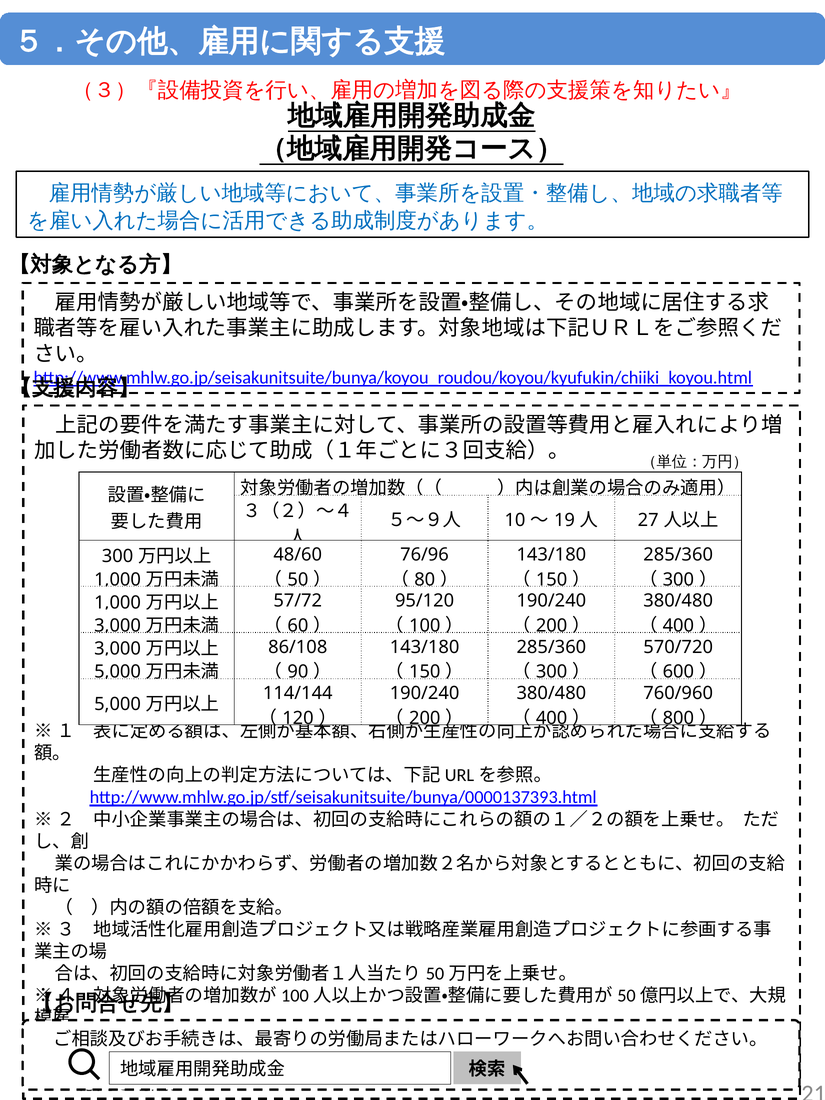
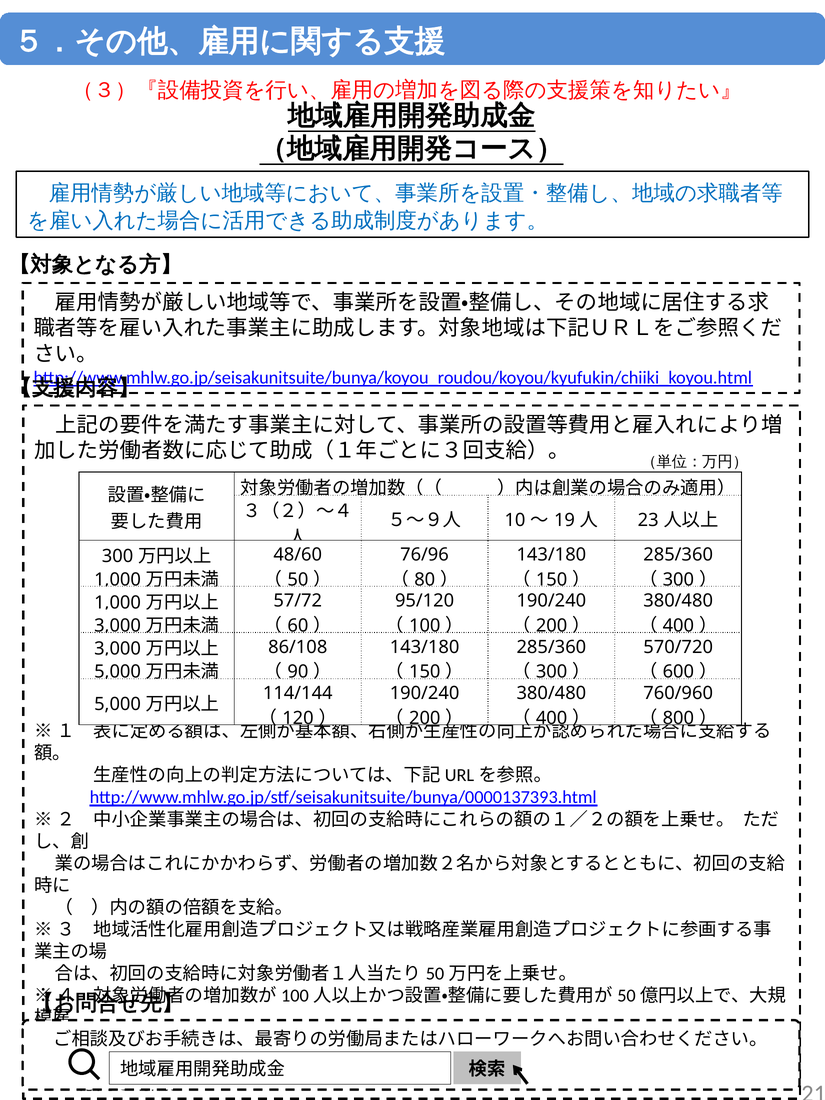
27: 27 -> 23
